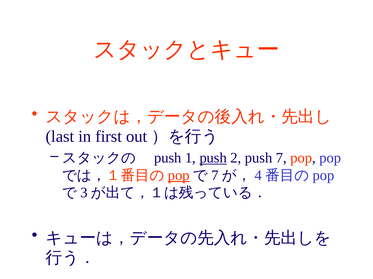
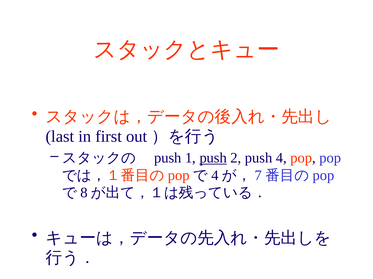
push 7: 7 -> 4
pop at (179, 176) underline: present -> none
7 at (215, 176): 7 -> 4
4: 4 -> 7
3: 3 -> 8
